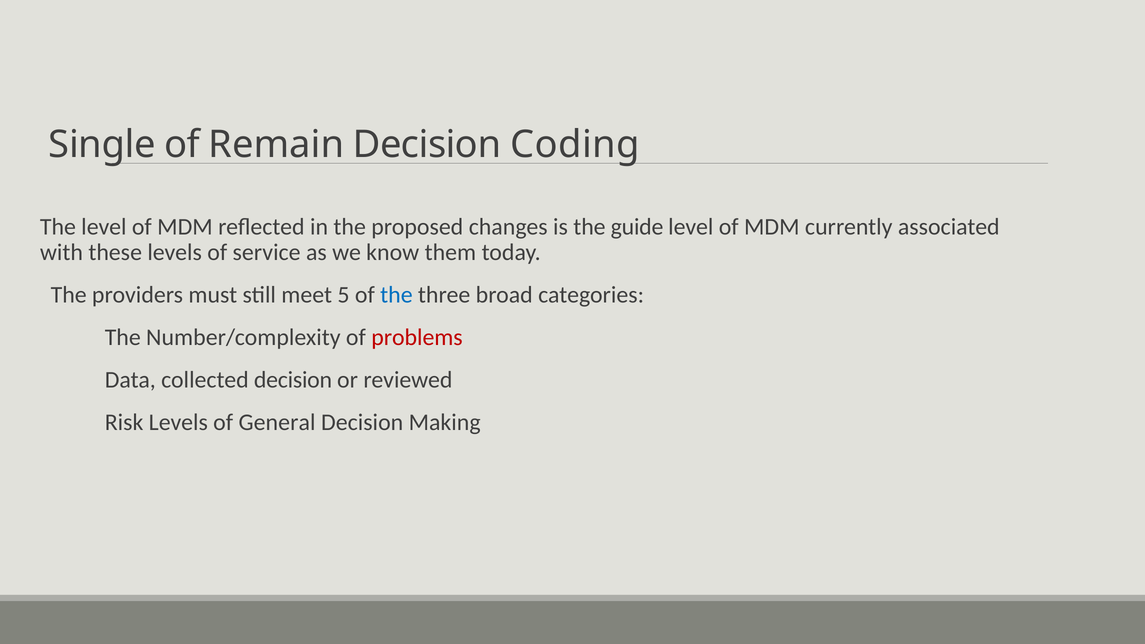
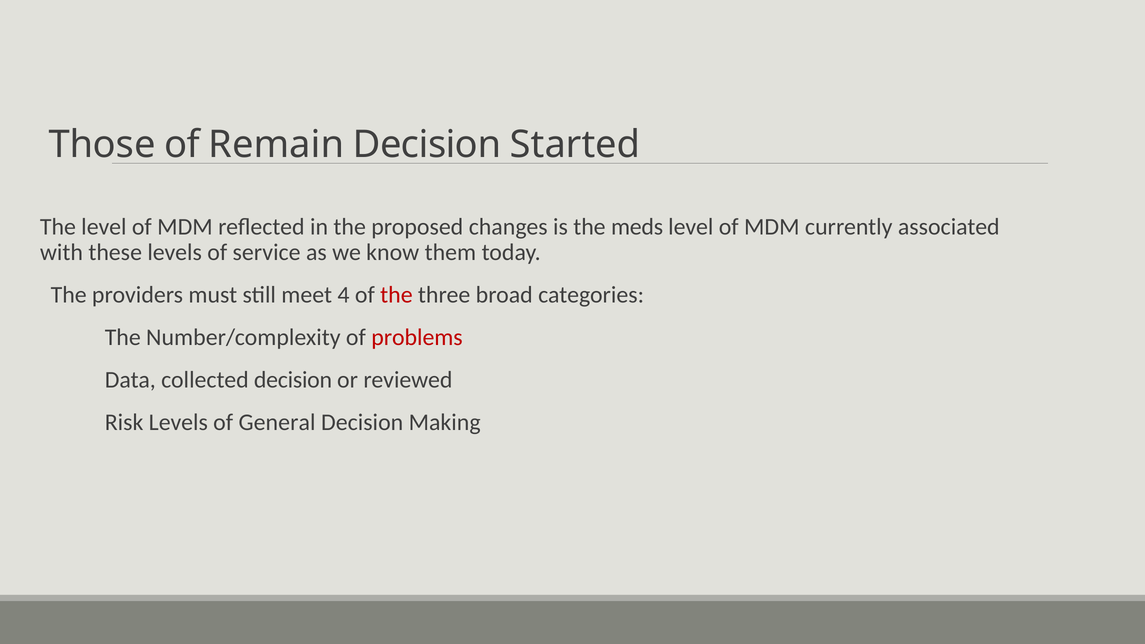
Single: Single -> Those
Coding: Coding -> Started
guide: guide -> meds
5: 5 -> 4
the at (396, 295) colour: blue -> red
